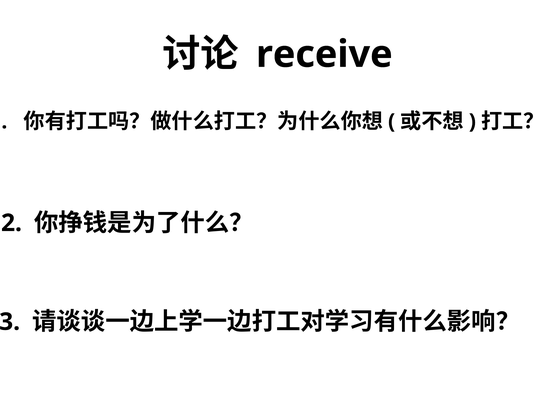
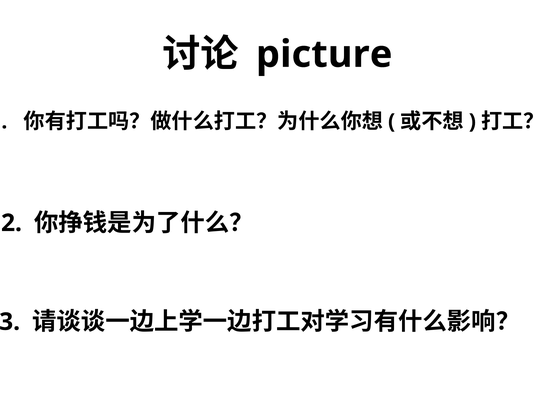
receive: receive -> picture
